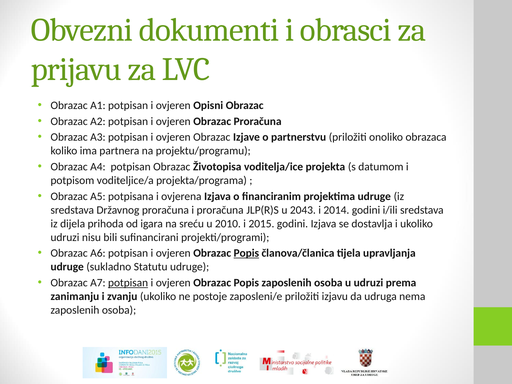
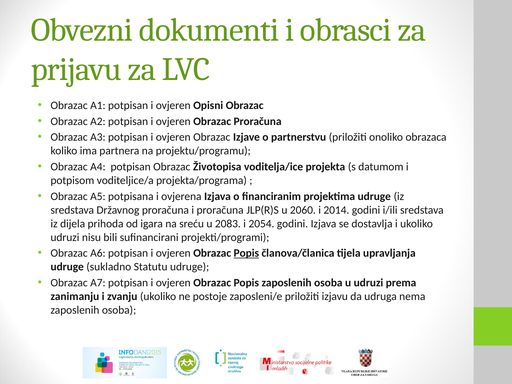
2043: 2043 -> 2060
2010: 2010 -> 2083
2015: 2015 -> 2054
potpisan at (128, 283) underline: present -> none
